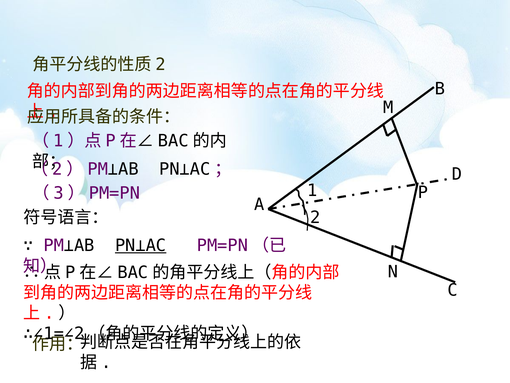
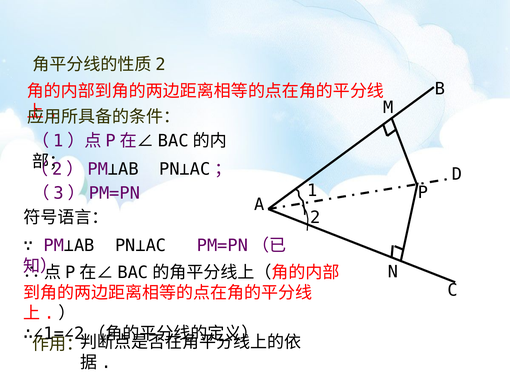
PN⊥AC underline: present -> none
